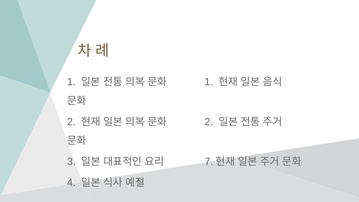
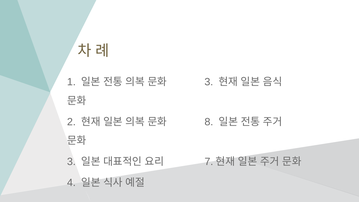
1 at (209, 82): 1 -> 3
2 at (209, 122): 2 -> 8
